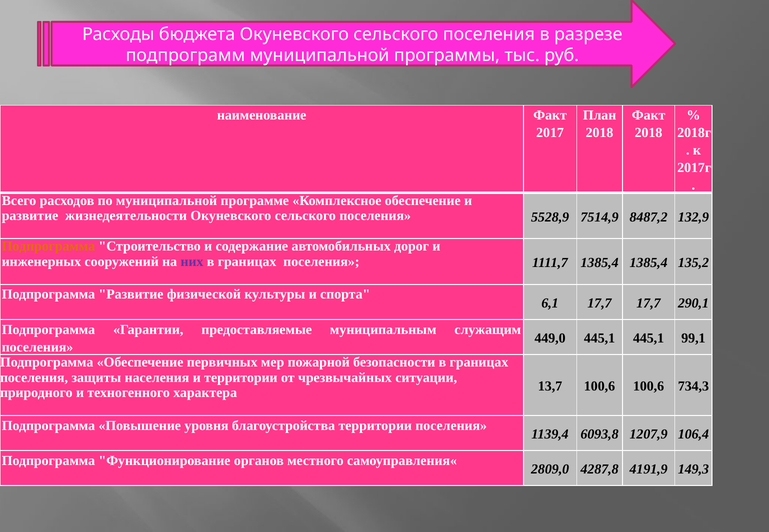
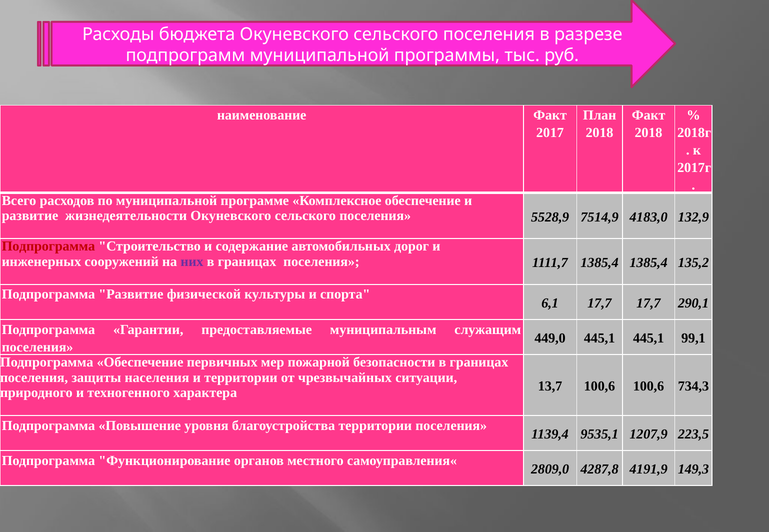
8487,2: 8487,2 -> 4183,0
Подпрограмма at (48, 247) colour: orange -> red
6093,8: 6093,8 -> 9535,1
106,4: 106,4 -> 223,5
